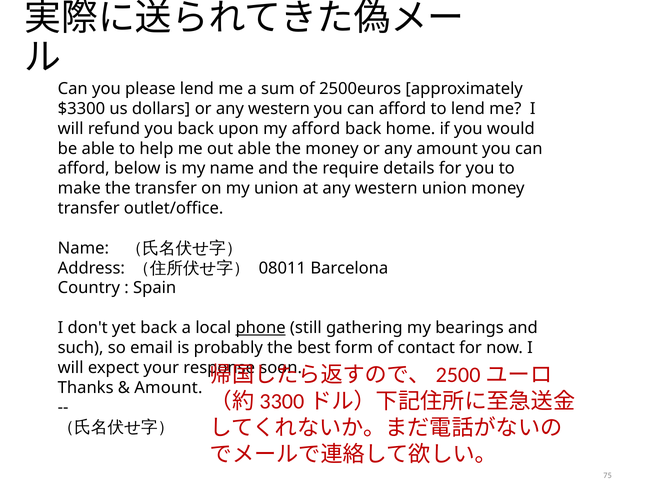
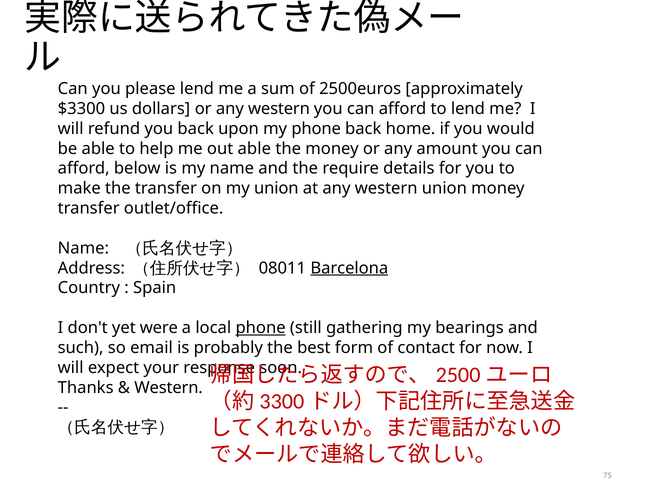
my afford: afford -> phone
Barcelona underline: none -> present
yet back: back -> were
Amount at (168, 388): Amount -> Western
